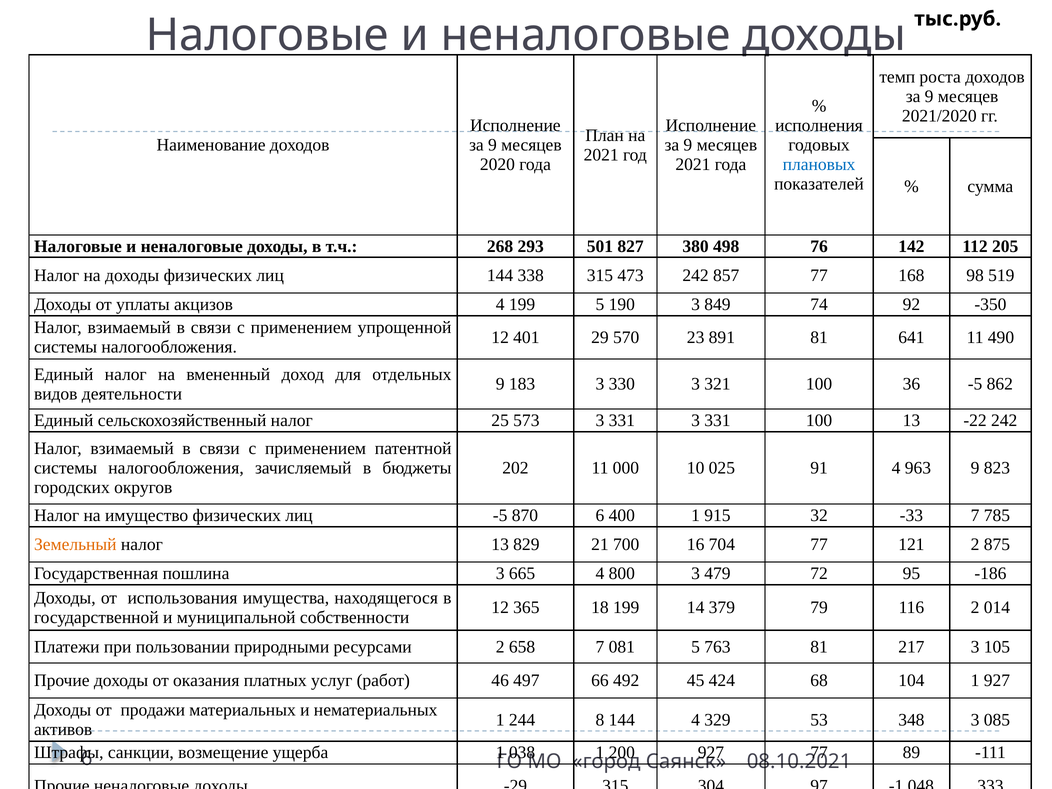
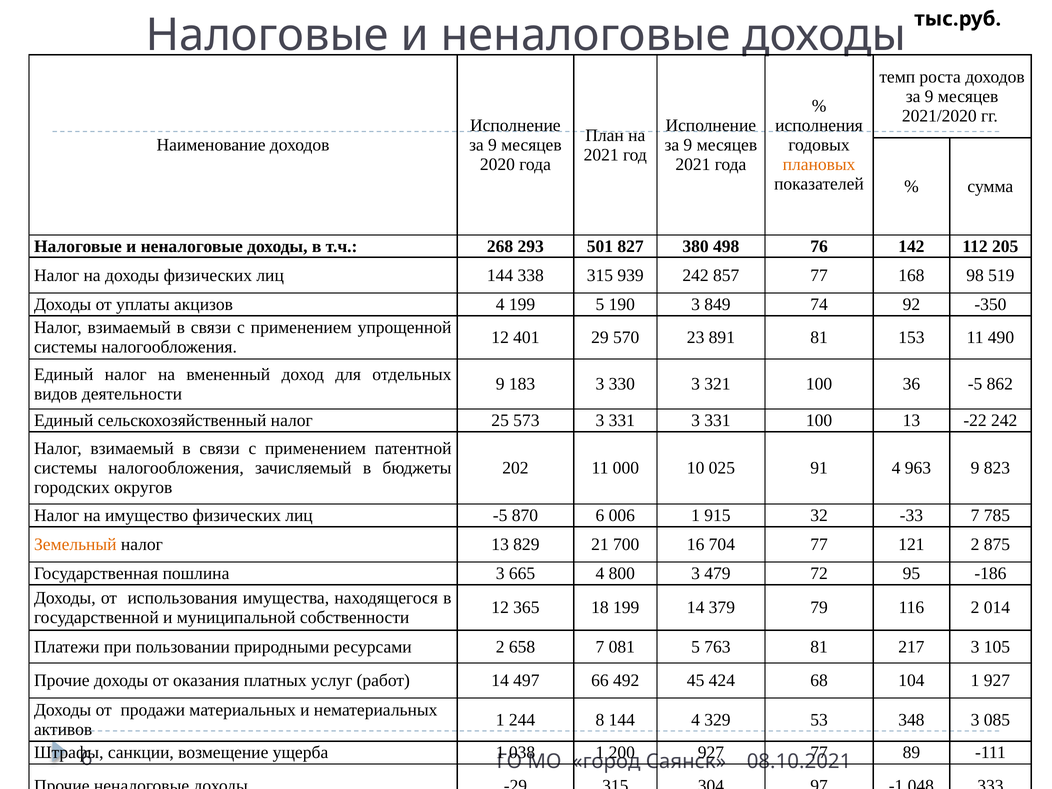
плановых colour: blue -> orange
473: 473 -> 939
641: 641 -> 153
400: 400 -> 006
работ 46: 46 -> 14
